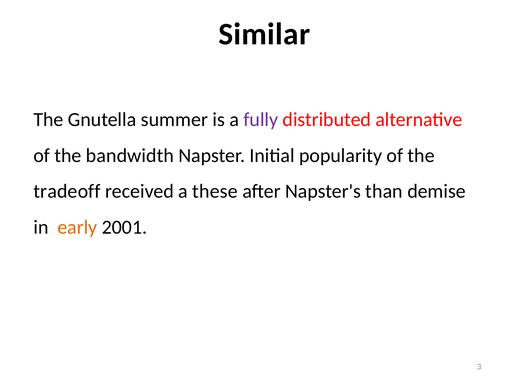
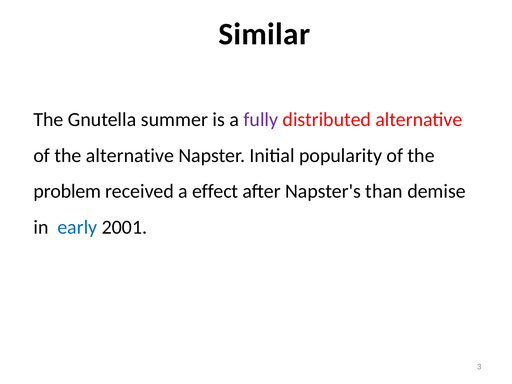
the bandwidth: bandwidth -> alternative
tradeoff: tradeoff -> problem
these: these -> effect
early colour: orange -> blue
